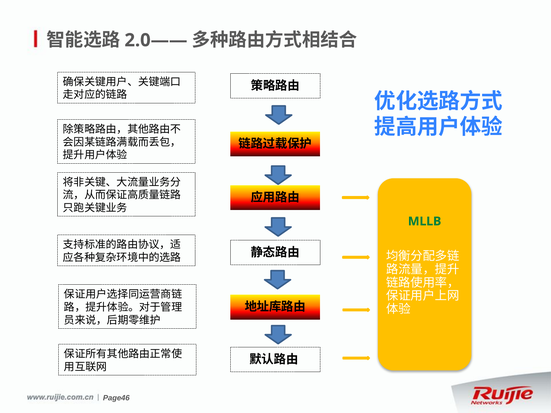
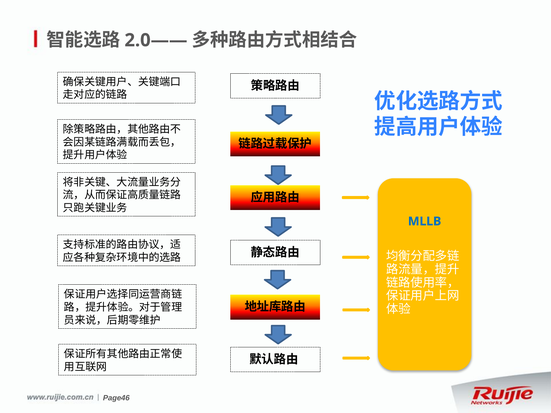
MLLB colour: green -> blue
